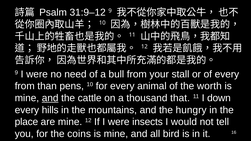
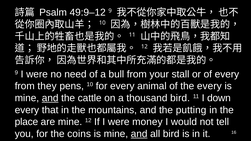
31:9–12: 31:9–12 -> 49:9–12
than: than -> they
the worth: worth -> every
thousand that: that -> bird
hills: hills -> that
hungry: hungry -> putting
insects: insects -> money
and at (139, 134) underline: none -> present
